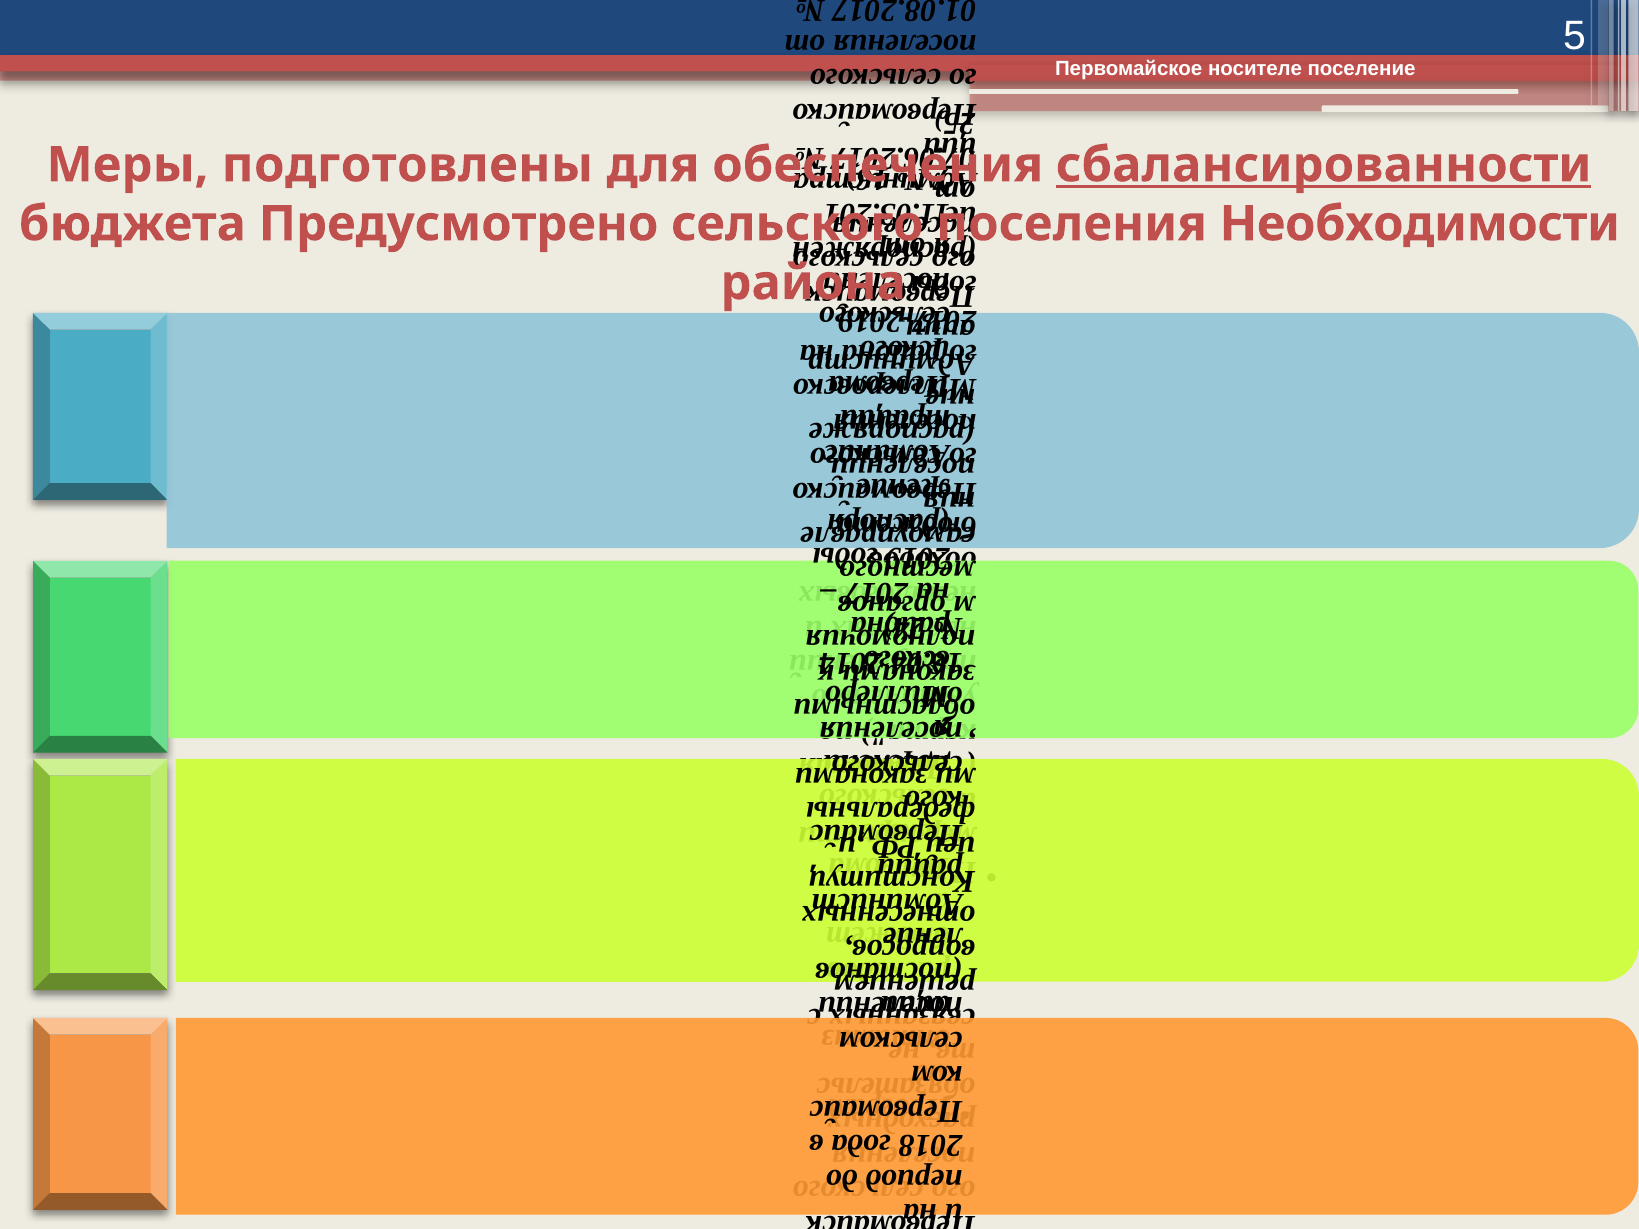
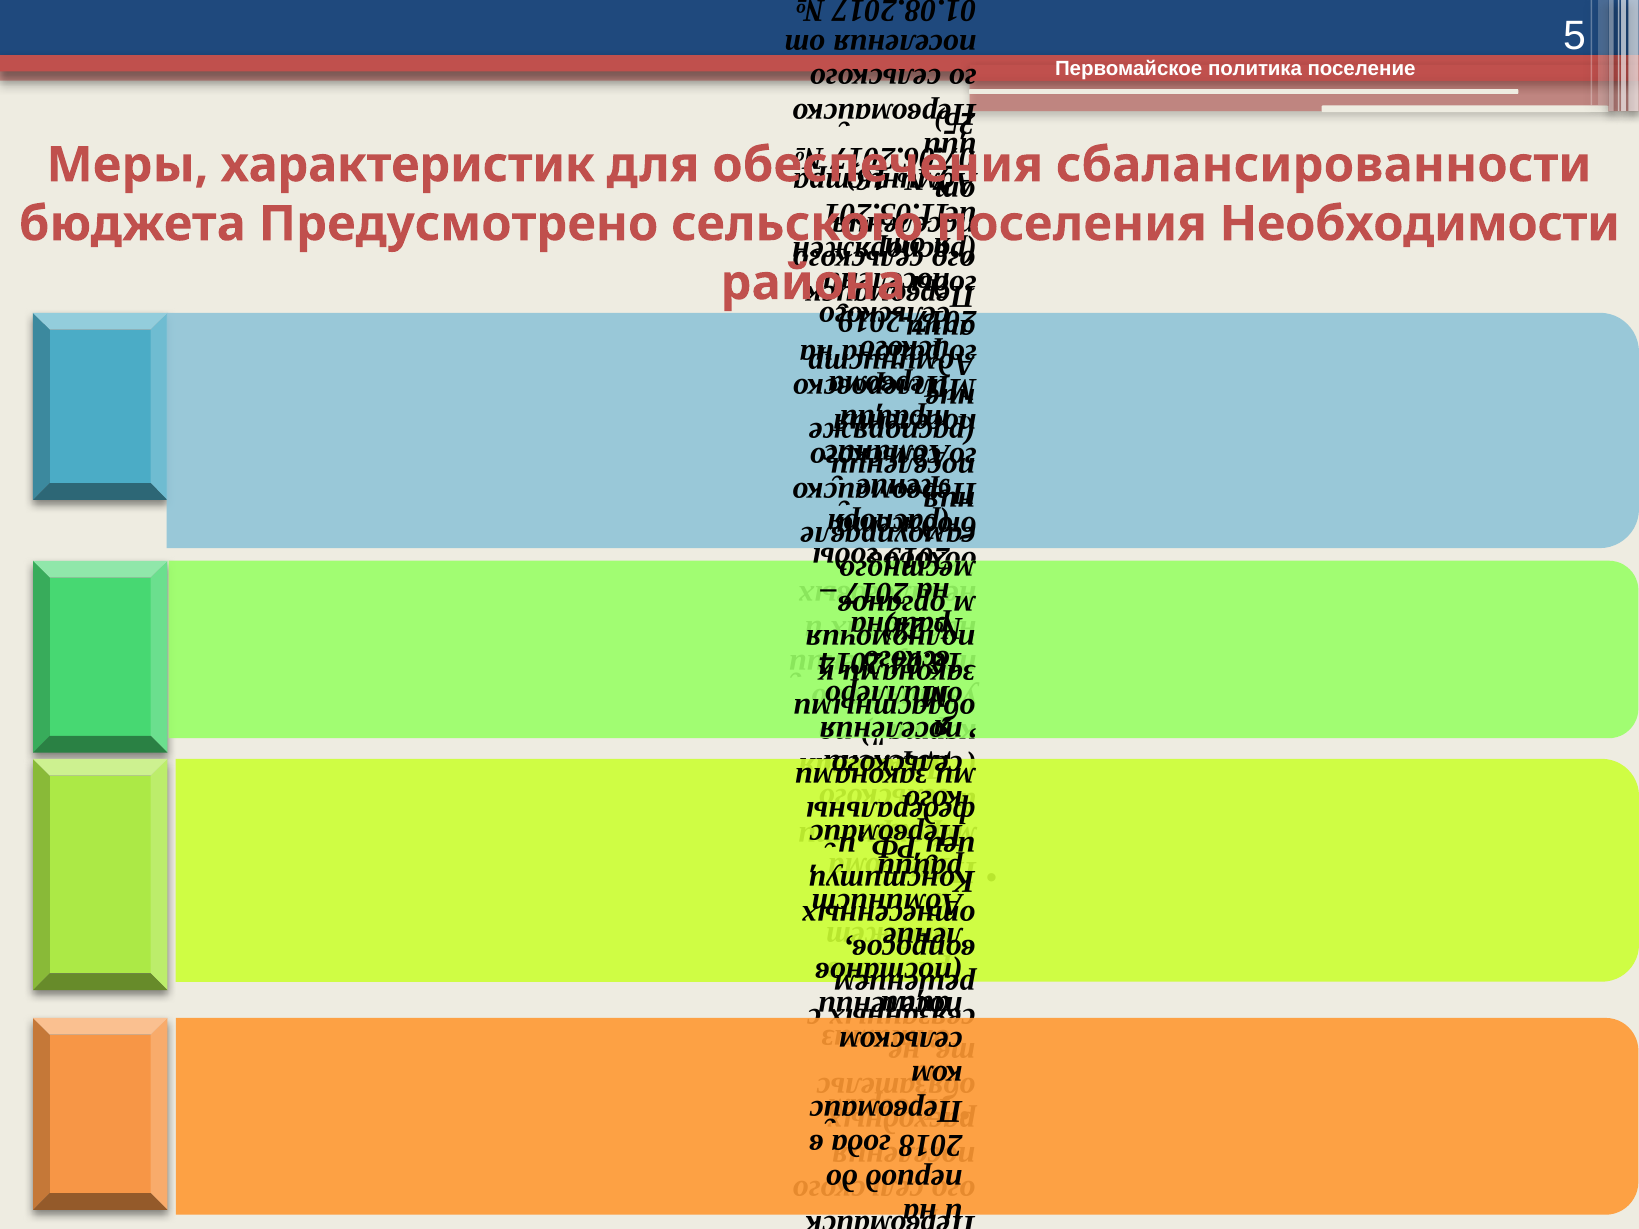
носителе: носителе -> политика
подготовлены: подготовлены -> характеристик
сбалансированности underline: present -> none
